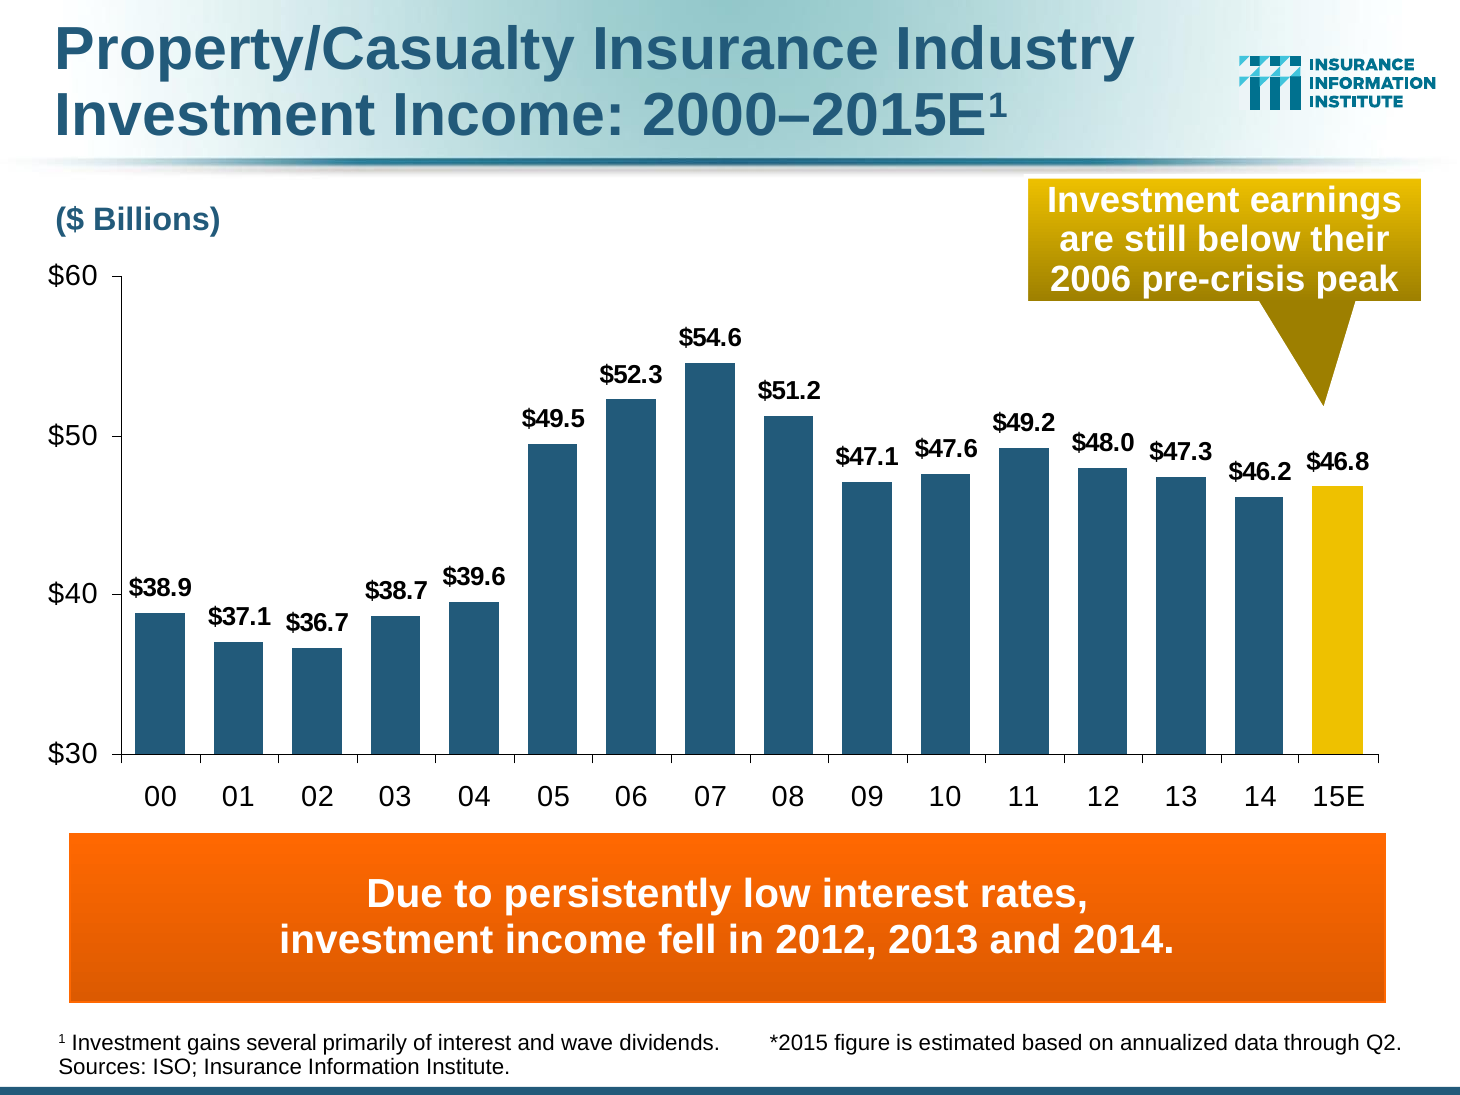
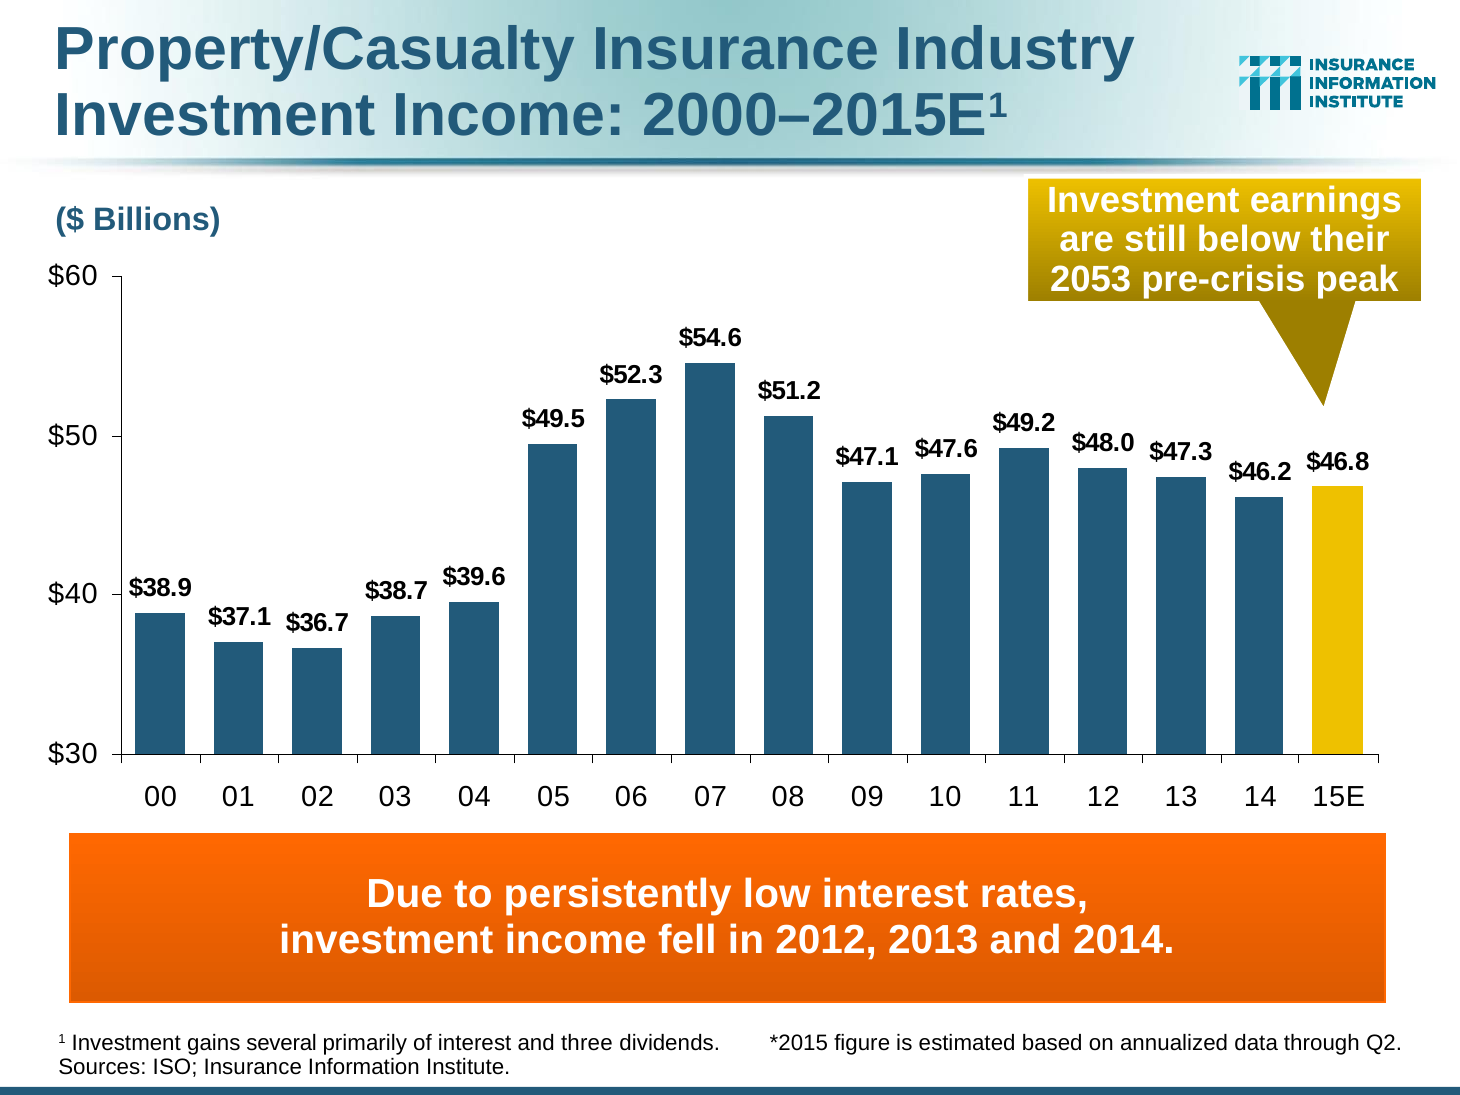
2006: 2006 -> 2053
wave: wave -> three
